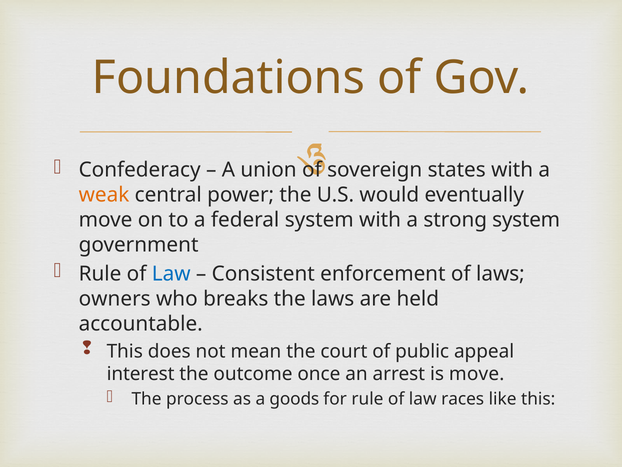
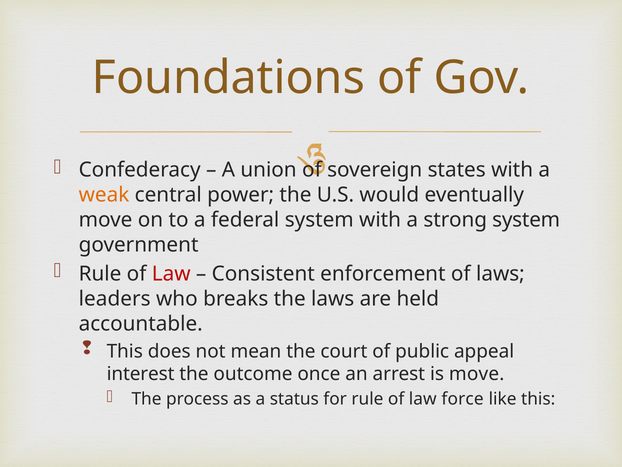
Law at (171, 274) colour: blue -> red
owners: owners -> leaders
goods: goods -> status
races: races -> force
